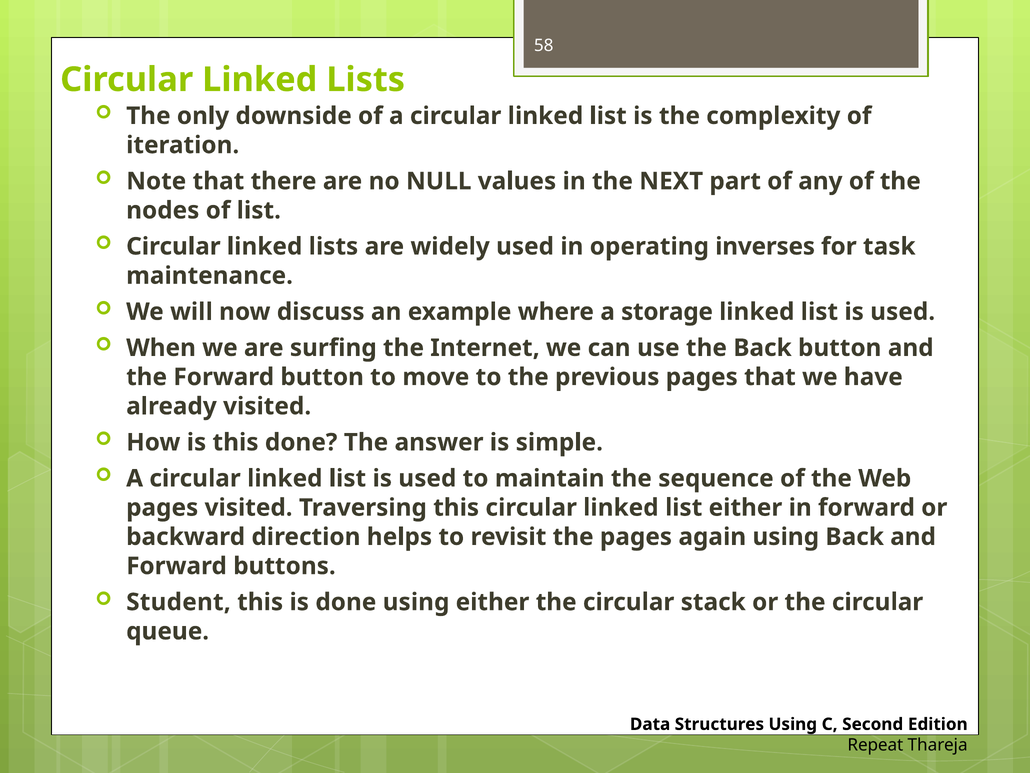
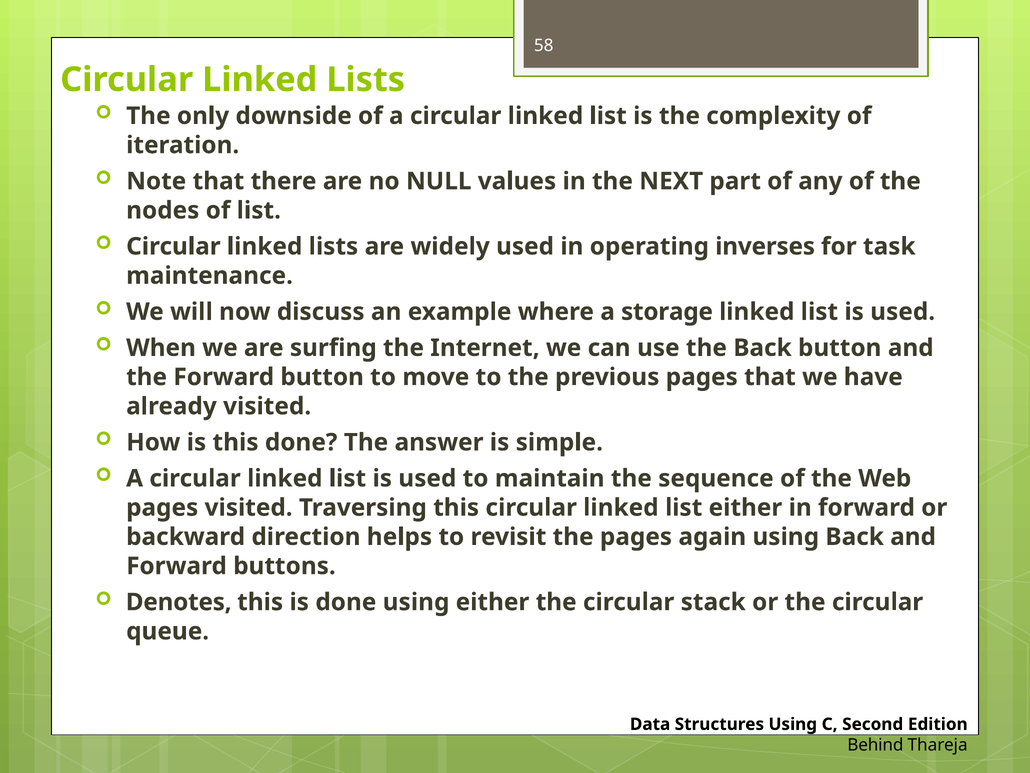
Student: Student -> Denotes
Repeat: Repeat -> Behind
